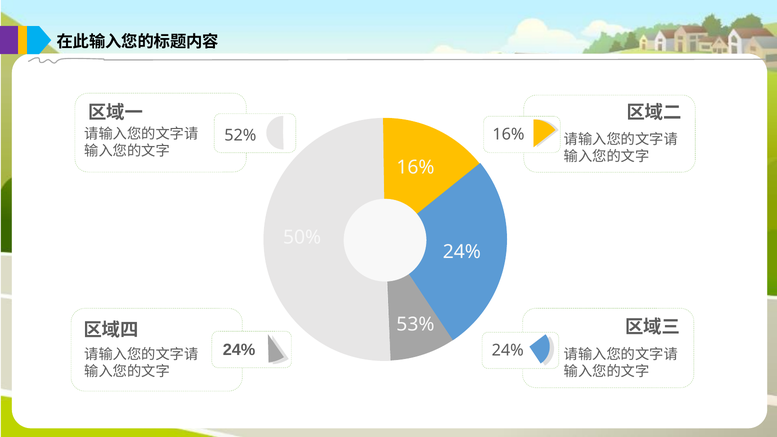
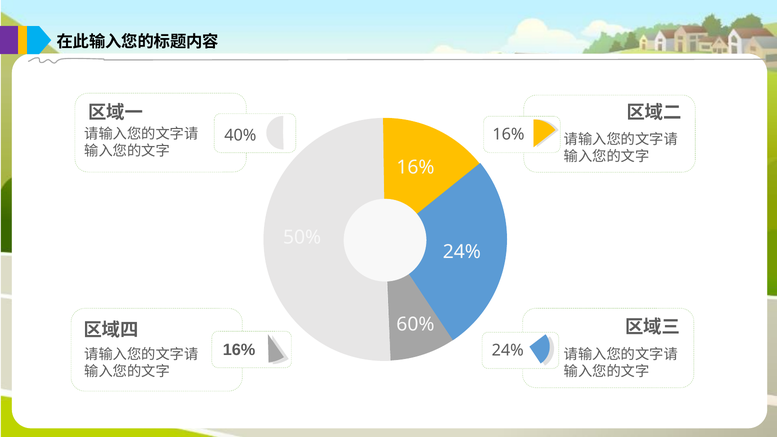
52%: 52% -> 40%
53%: 53% -> 60%
24% at (239, 350): 24% -> 16%
